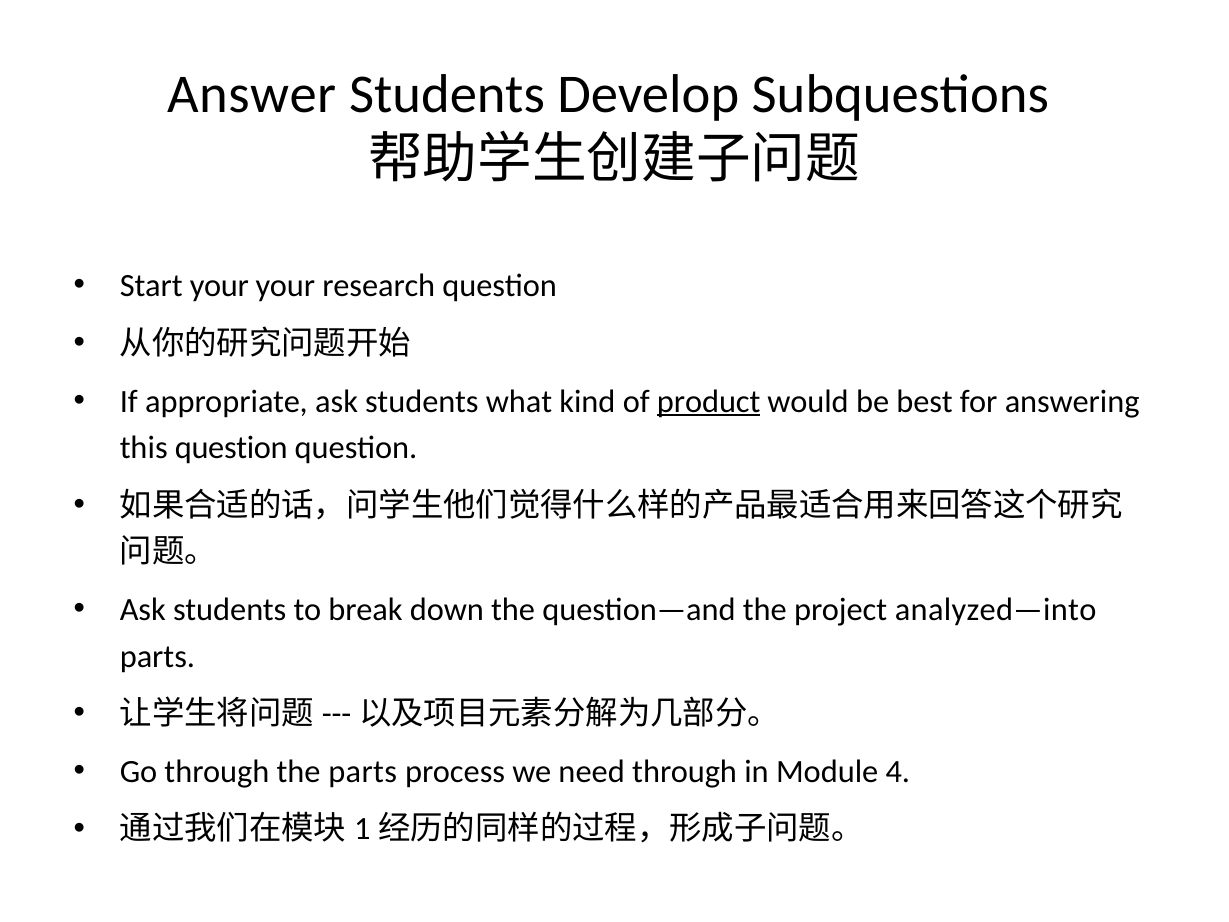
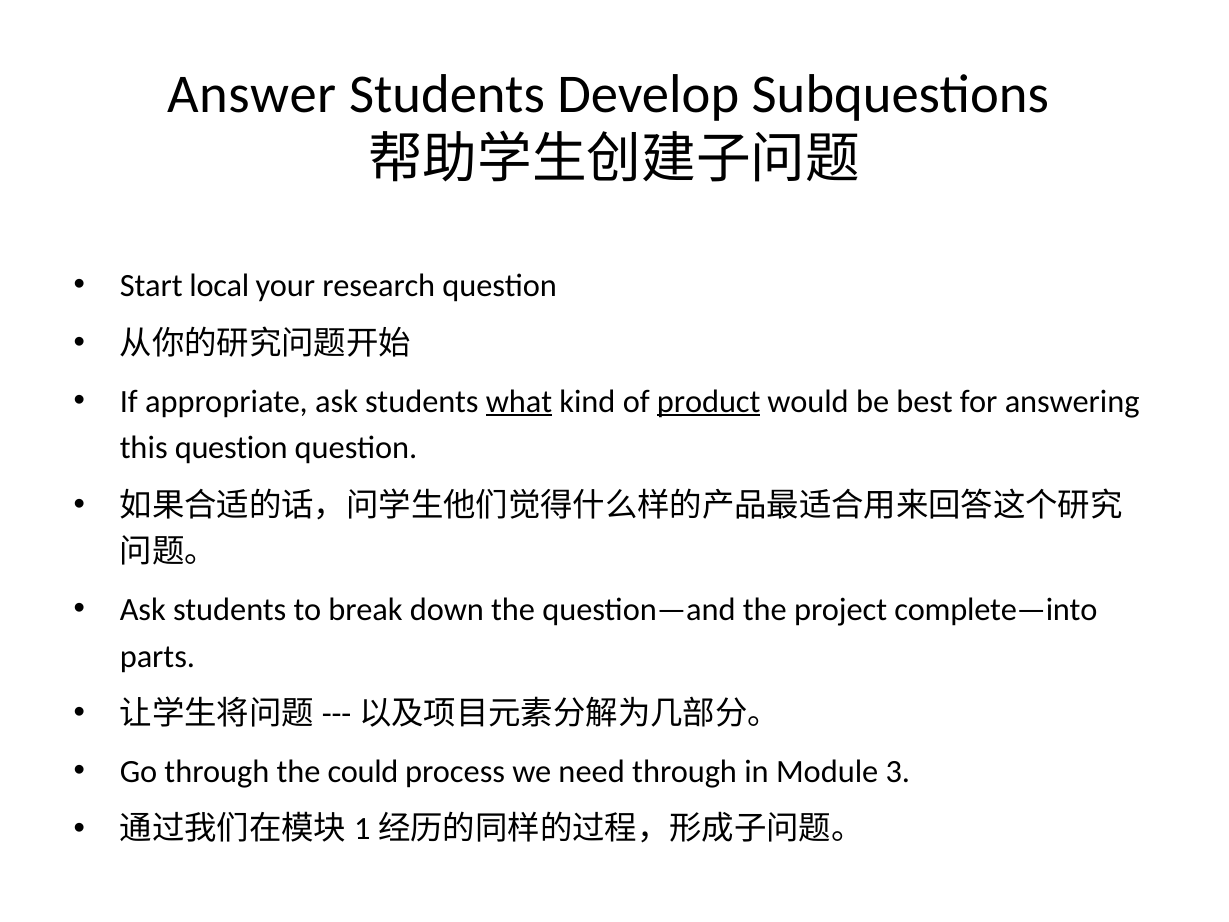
Start your: your -> local
what underline: none -> present
analyzed—into: analyzed—into -> complete—into
the parts: parts -> could
4: 4 -> 3
